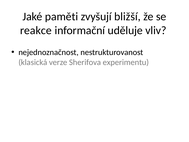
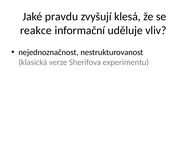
paměti: paměti -> pravdu
bližší: bližší -> klesá
